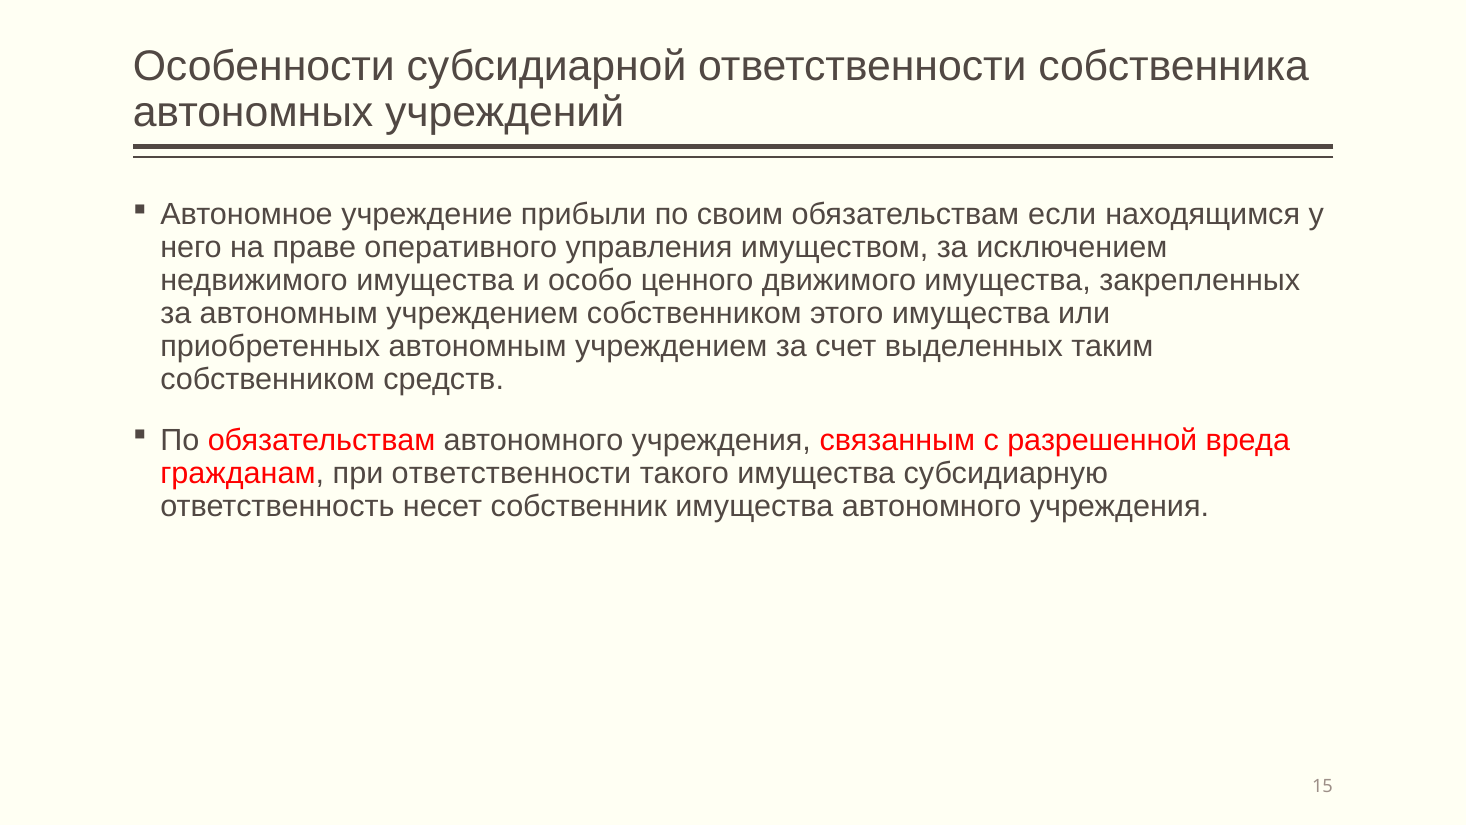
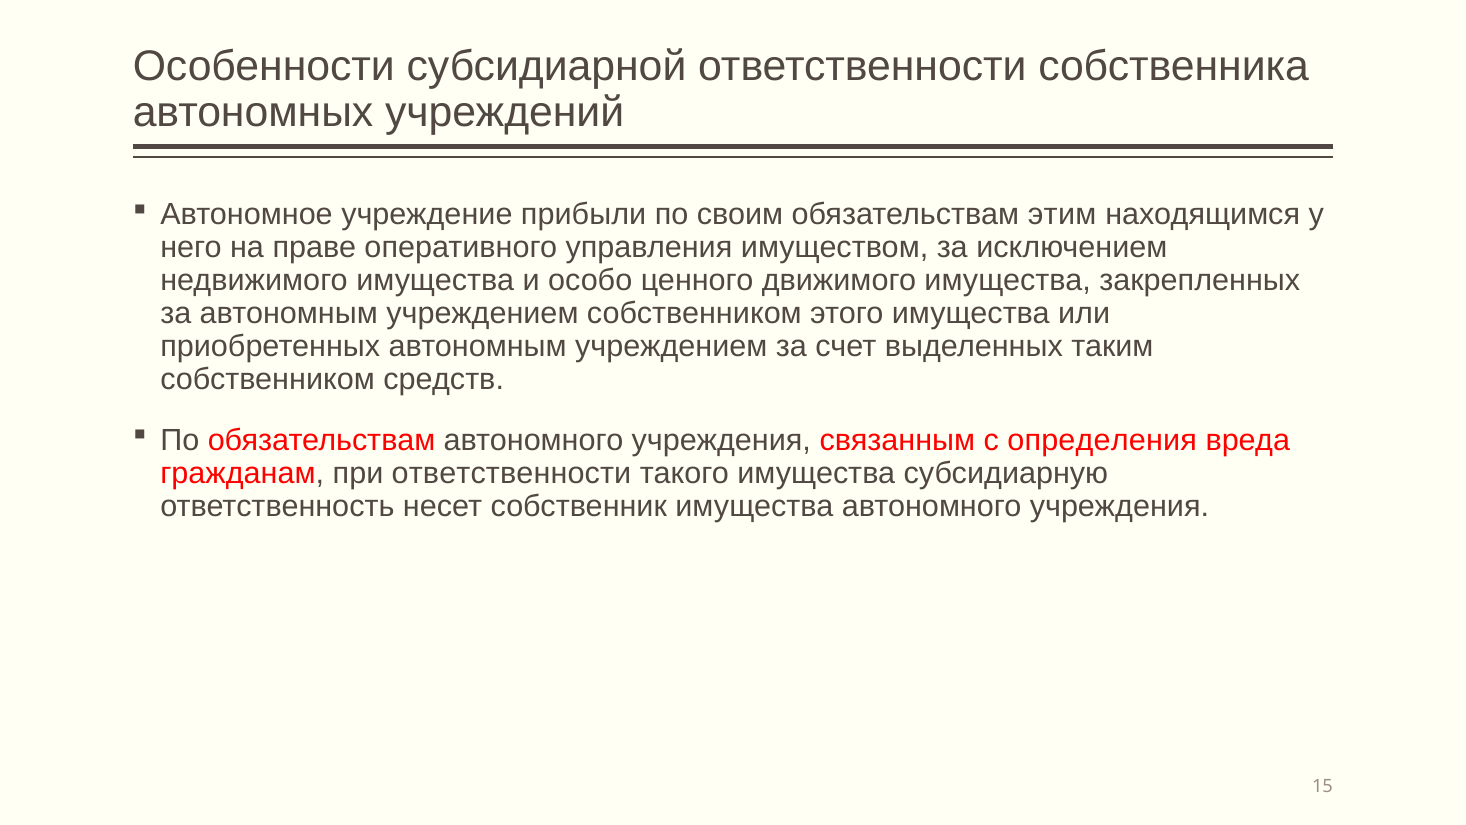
если: если -> этим
разрешенной: разрешенной -> определения
